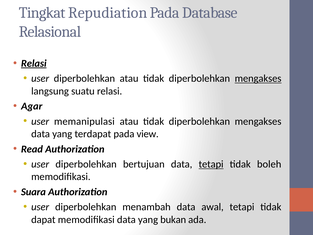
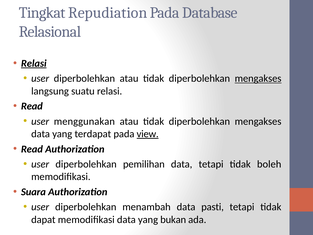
Agar at (32, 106): Agar -> Read
memanipulasi: memanipulasi -> menggunakan
view underline: none -> present
bertujuan: bertujuan -> pemilihan
tetapi at (211, 164) underline: present -> none
awal: awal -> pasti
